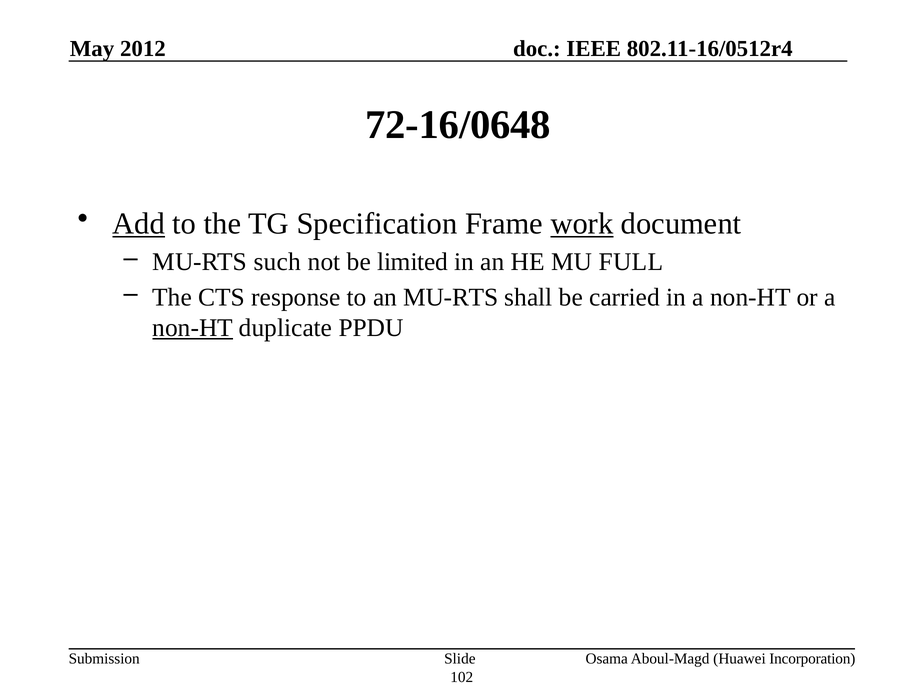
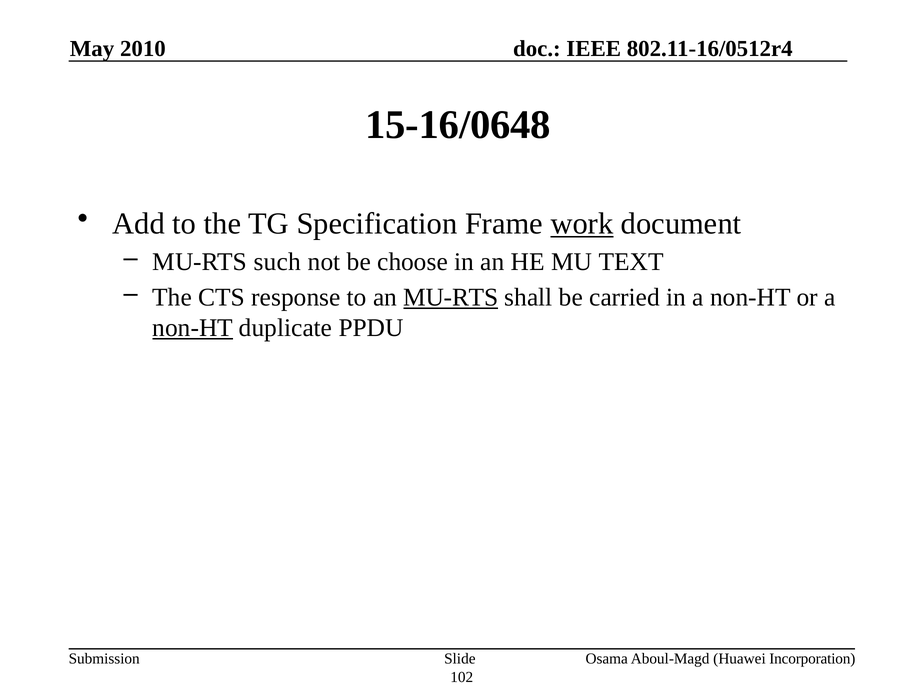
2012: 2012 -> 2010
72-16/0648: 72-16/0648 -> 15-16/0648
Add underline: present -> none
limited: limited -> choose
FULL: FULL -> TEXT
MU-RTS at (451, 297) underline: none -> present
